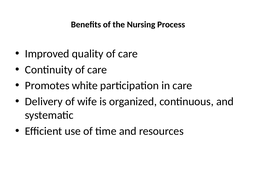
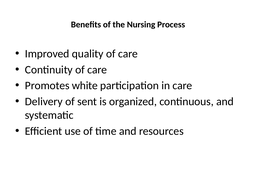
wife: wife -> sent
